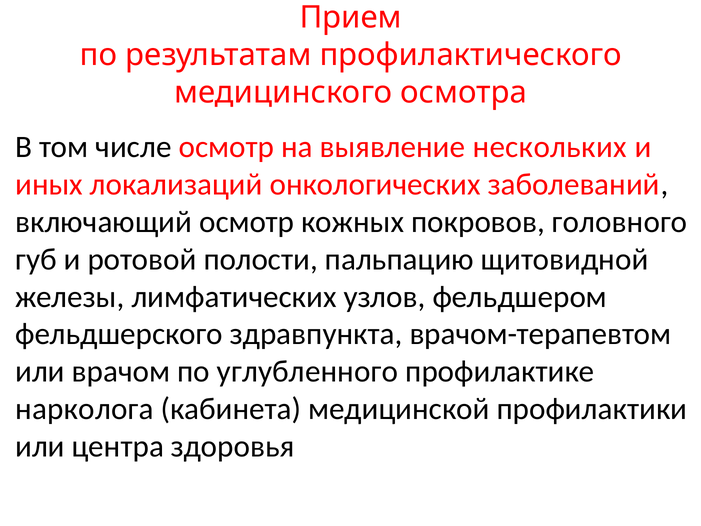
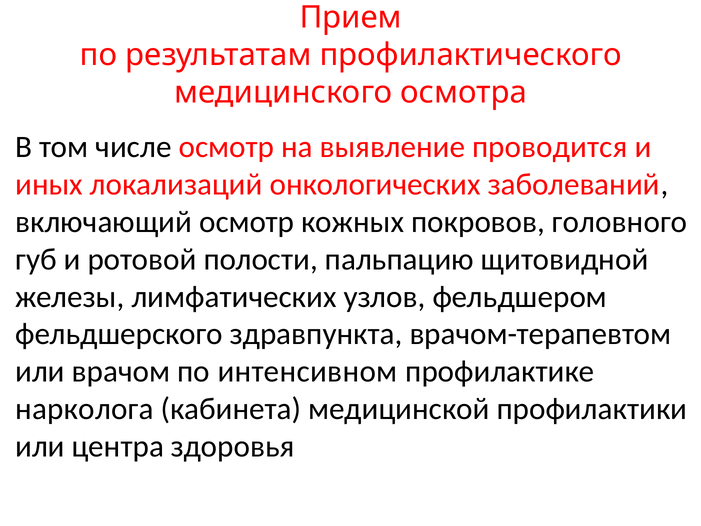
нескольких: нескольких -> проводится
углубленного: углубленного -> интенсивном
